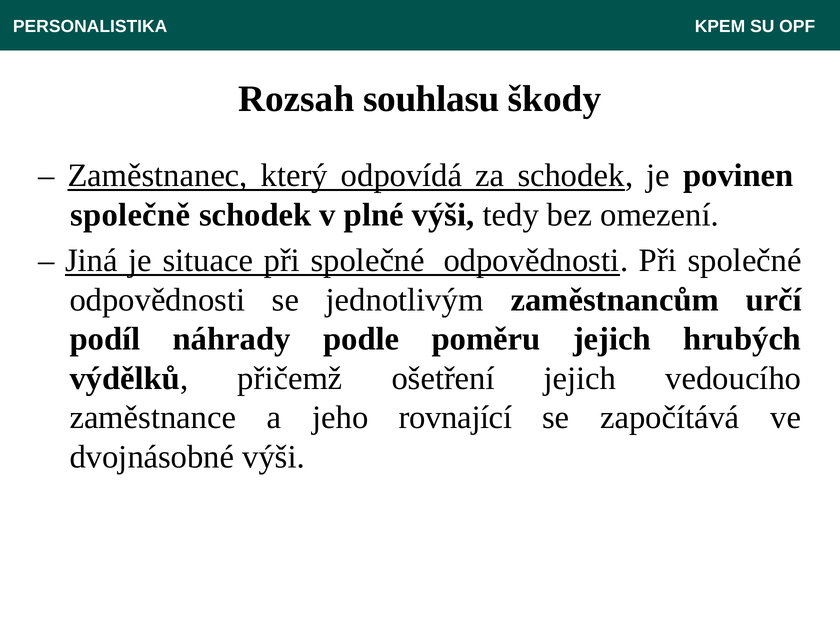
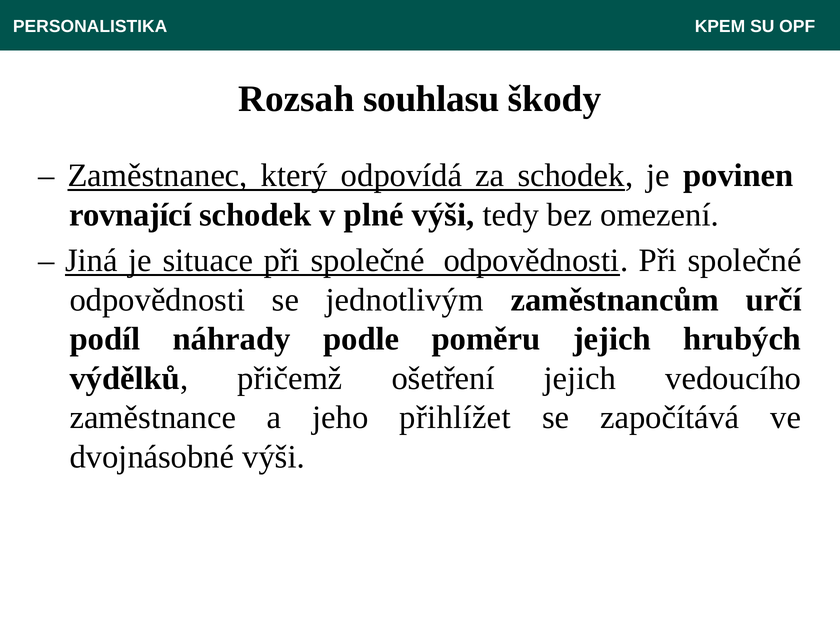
společně: společně -> rovnající
rovnající: rovnající -> přihlížet
